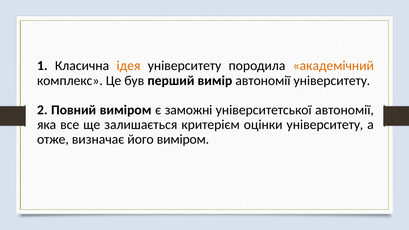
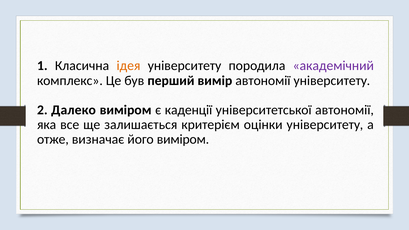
академічний colour: orange -> purple
Повний: Повний -> Далеко
заможні: заможні -> каденції
